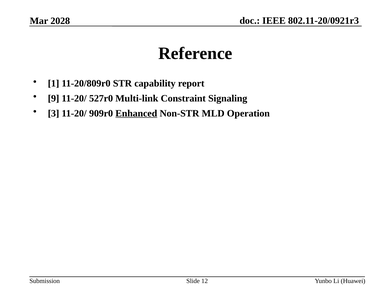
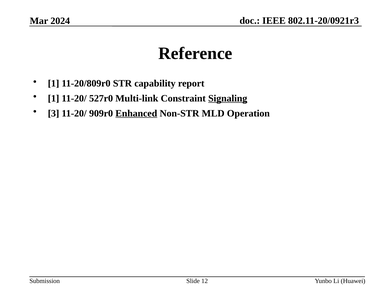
2028: 2028 -> 2024
9 at (54, 98): 9 -> 1
Signaling underline: none -> present
